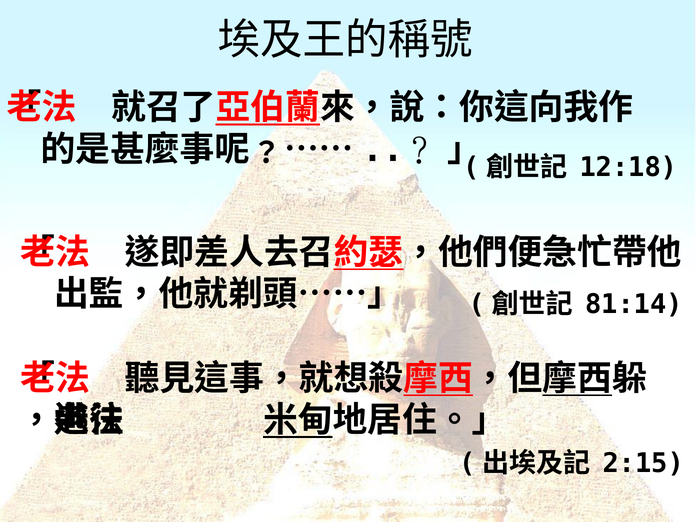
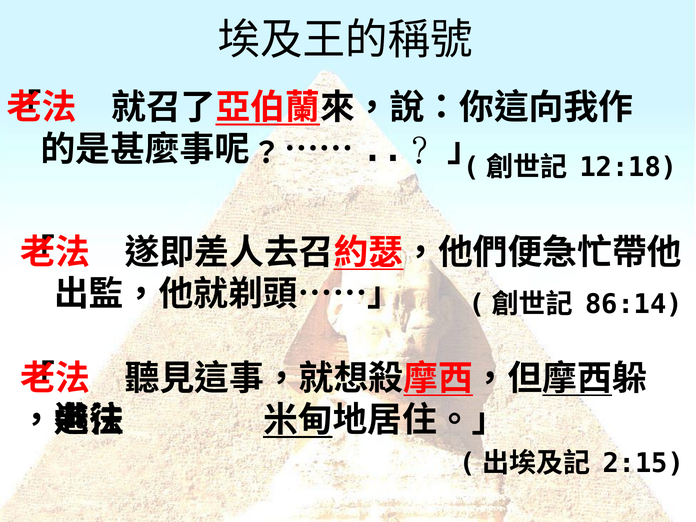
81:14: 81:14 -> 86:14
